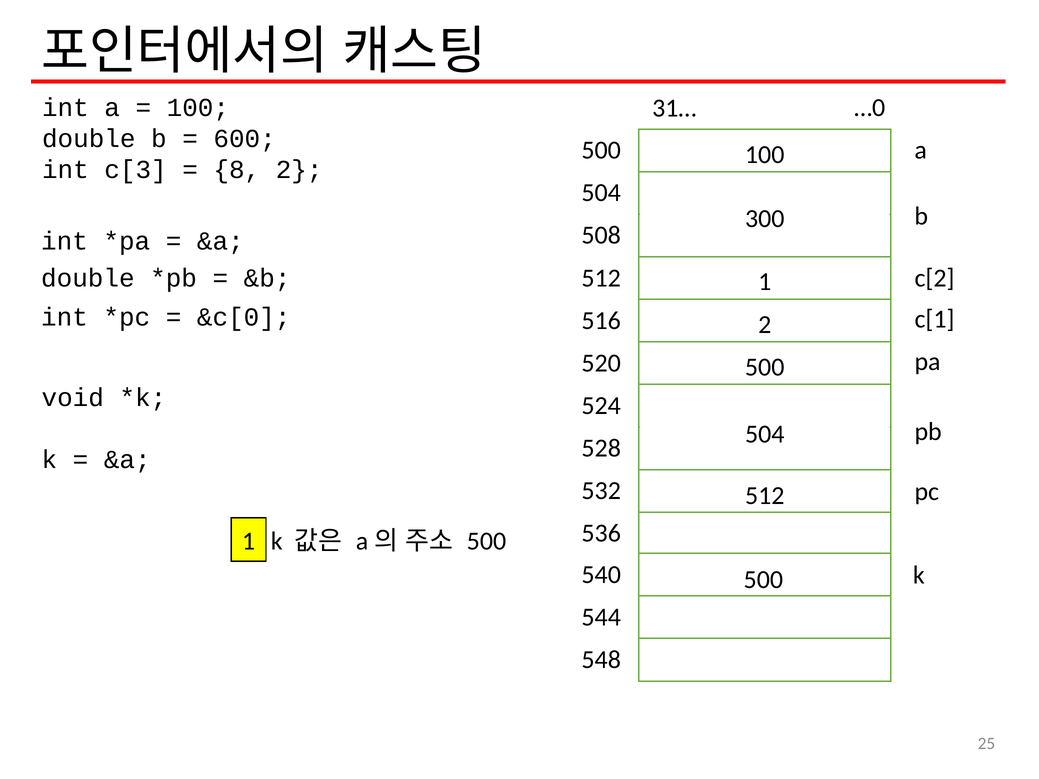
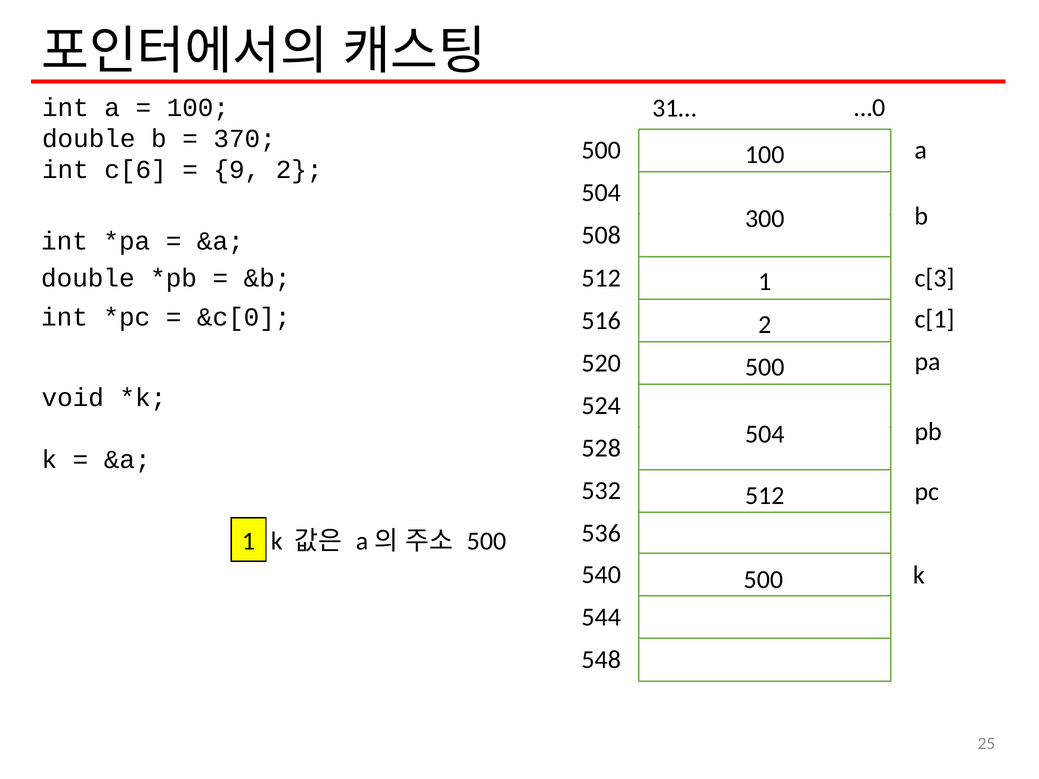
600: 600 -> 370
c[3: c[3 -> c[6
8: 8 -> 9
c[2: c[2 -> c[3
